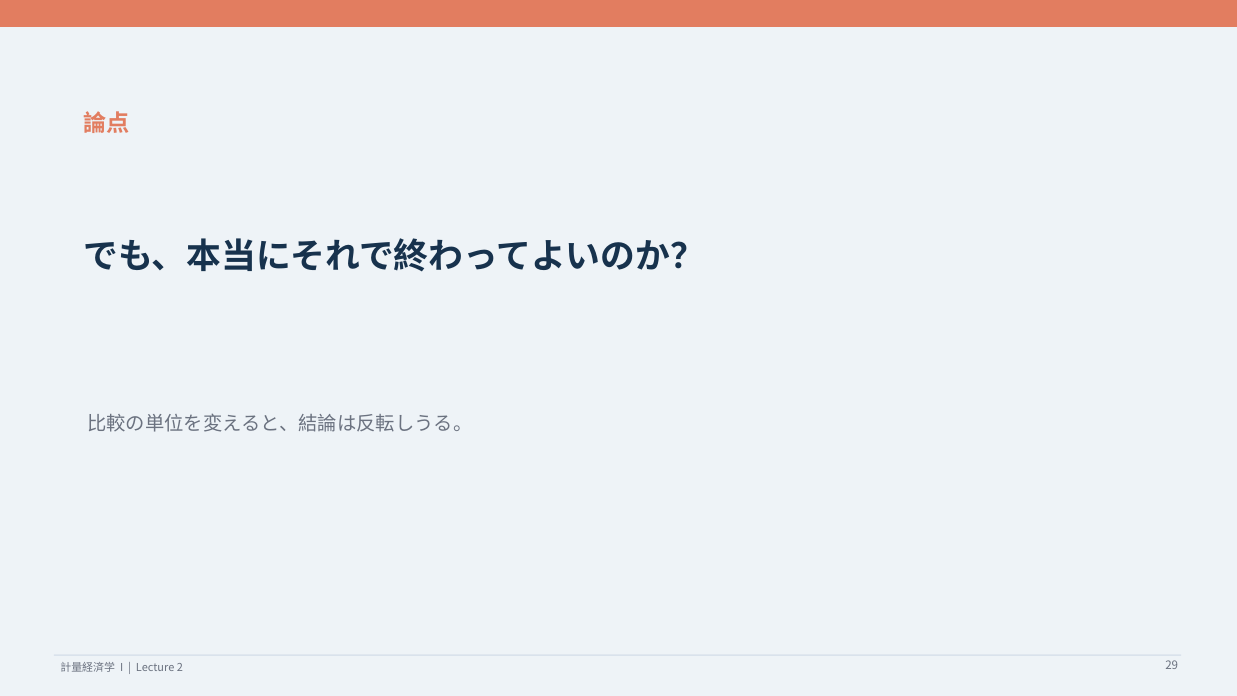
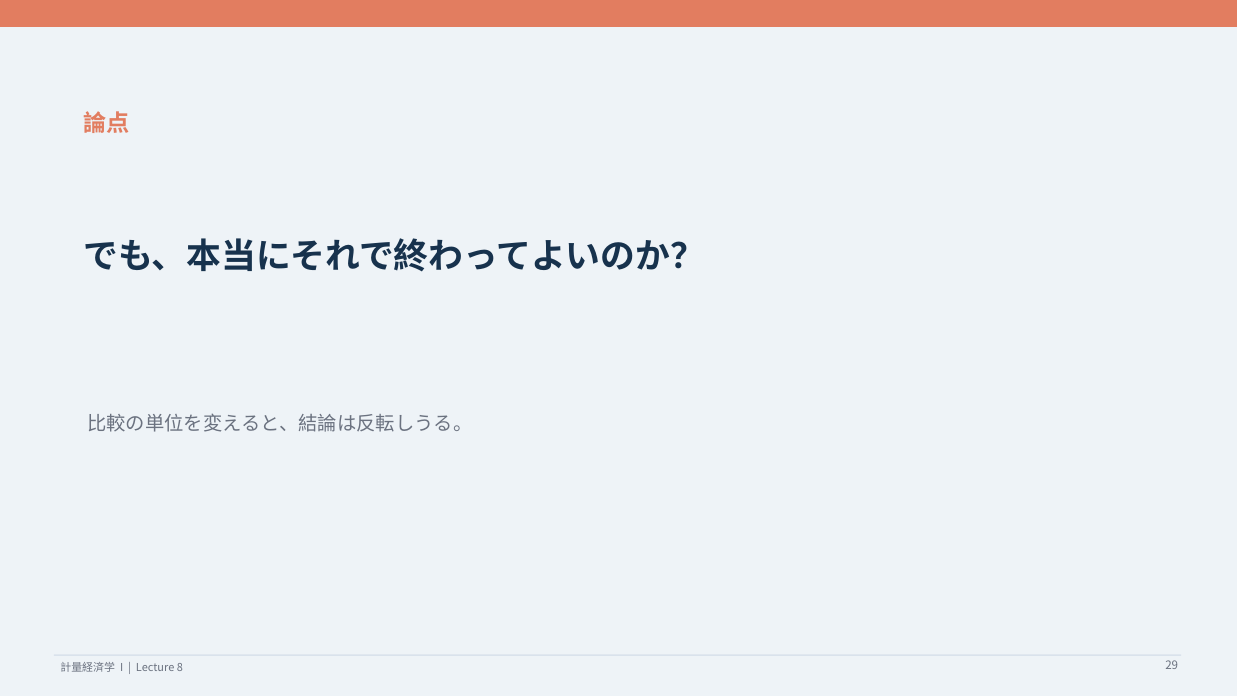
2: 2 -> 8
